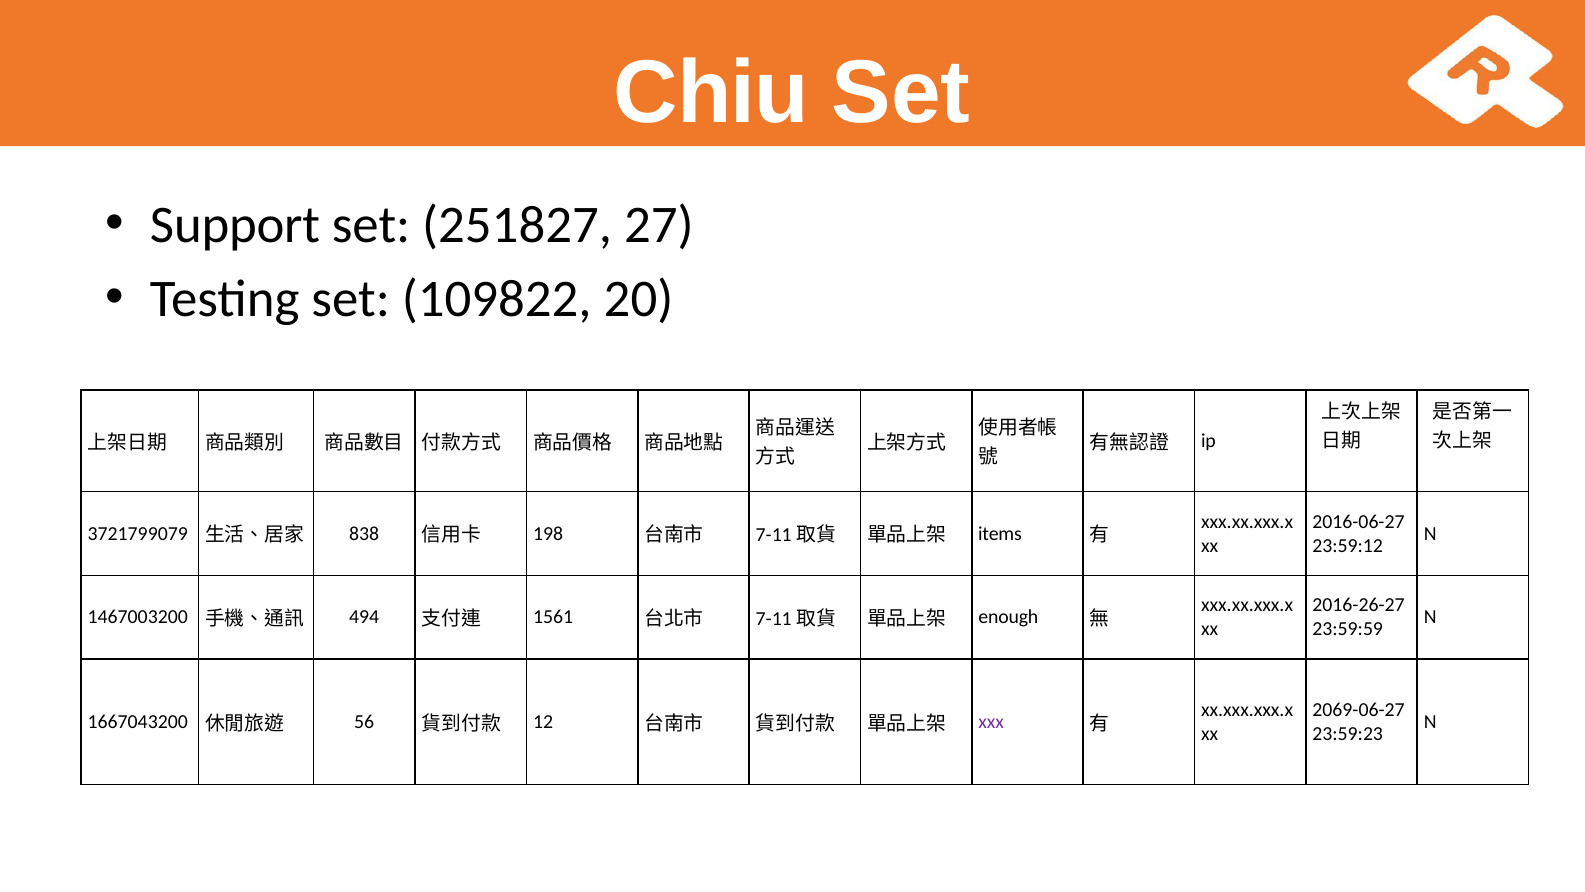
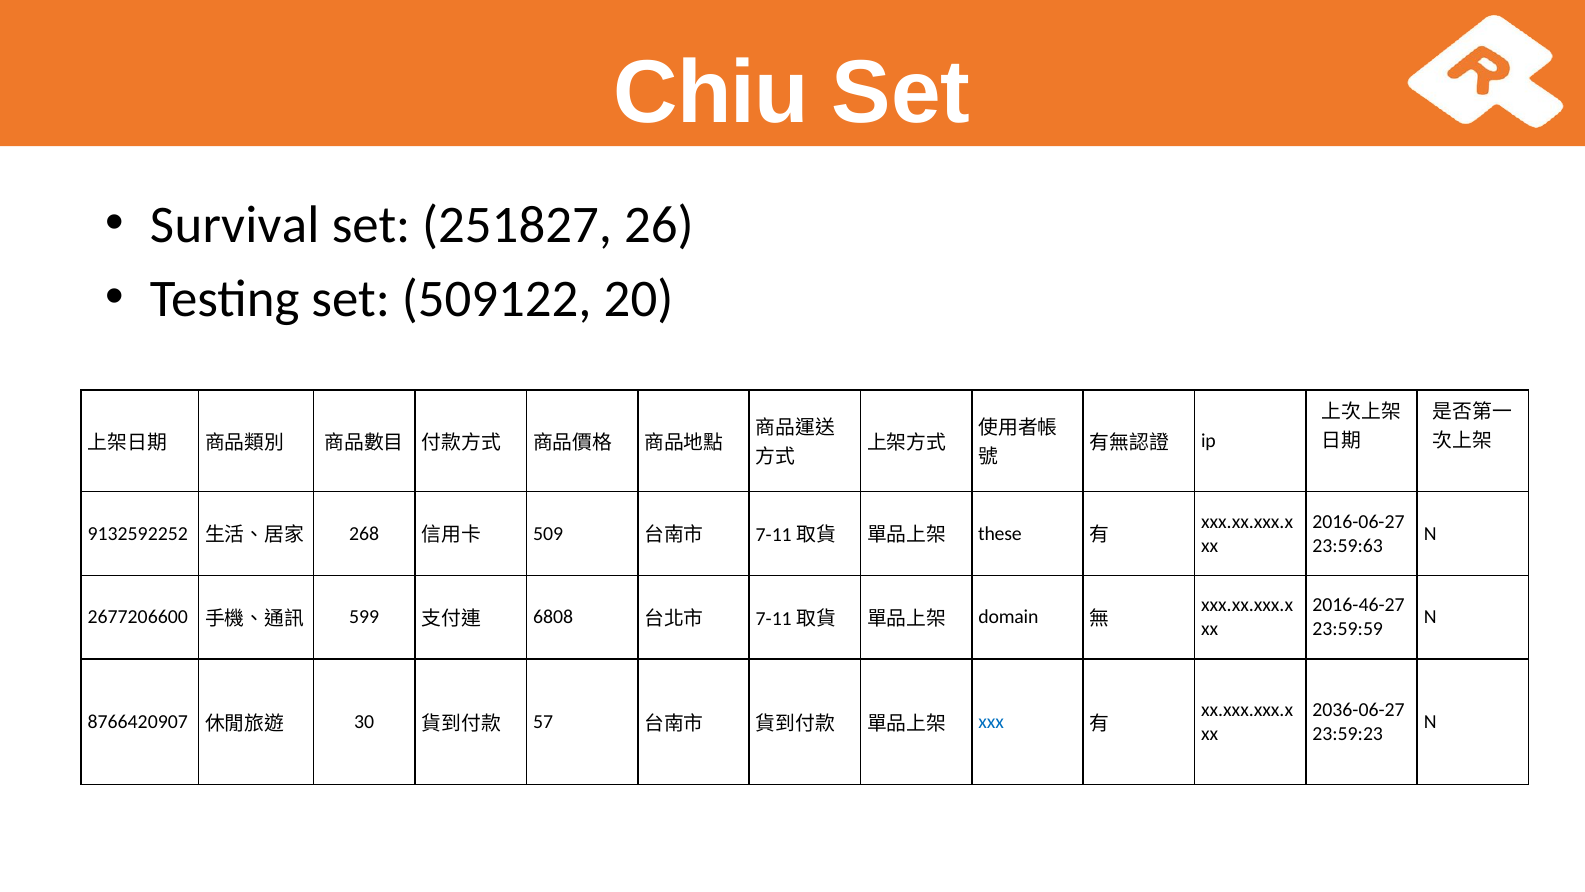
Support: Support -> Survival
27: 27 -> 26
109822: 109822 -> 509122
3721799079: 3721799079 -> 9132592252
838: 838 -> 268
198: 198 -> 509
items: items -> these
23:59:12: 23:59:12 -> 23:59:63
2016-26-27: 2016-26-27 -> 2016-46-27
1467003200: 1467003200 -> 2677206600
494: 494 -> 599
1561: 1561 -> 6808
enough: enough -> domain
2069-06-27: 2069-06-27 -> 2036-06-27
1667043200: 1667043200 -> 8766420907
56: 56 -> 30
12: 12 -> 57
xxx colour: purple -> blue
